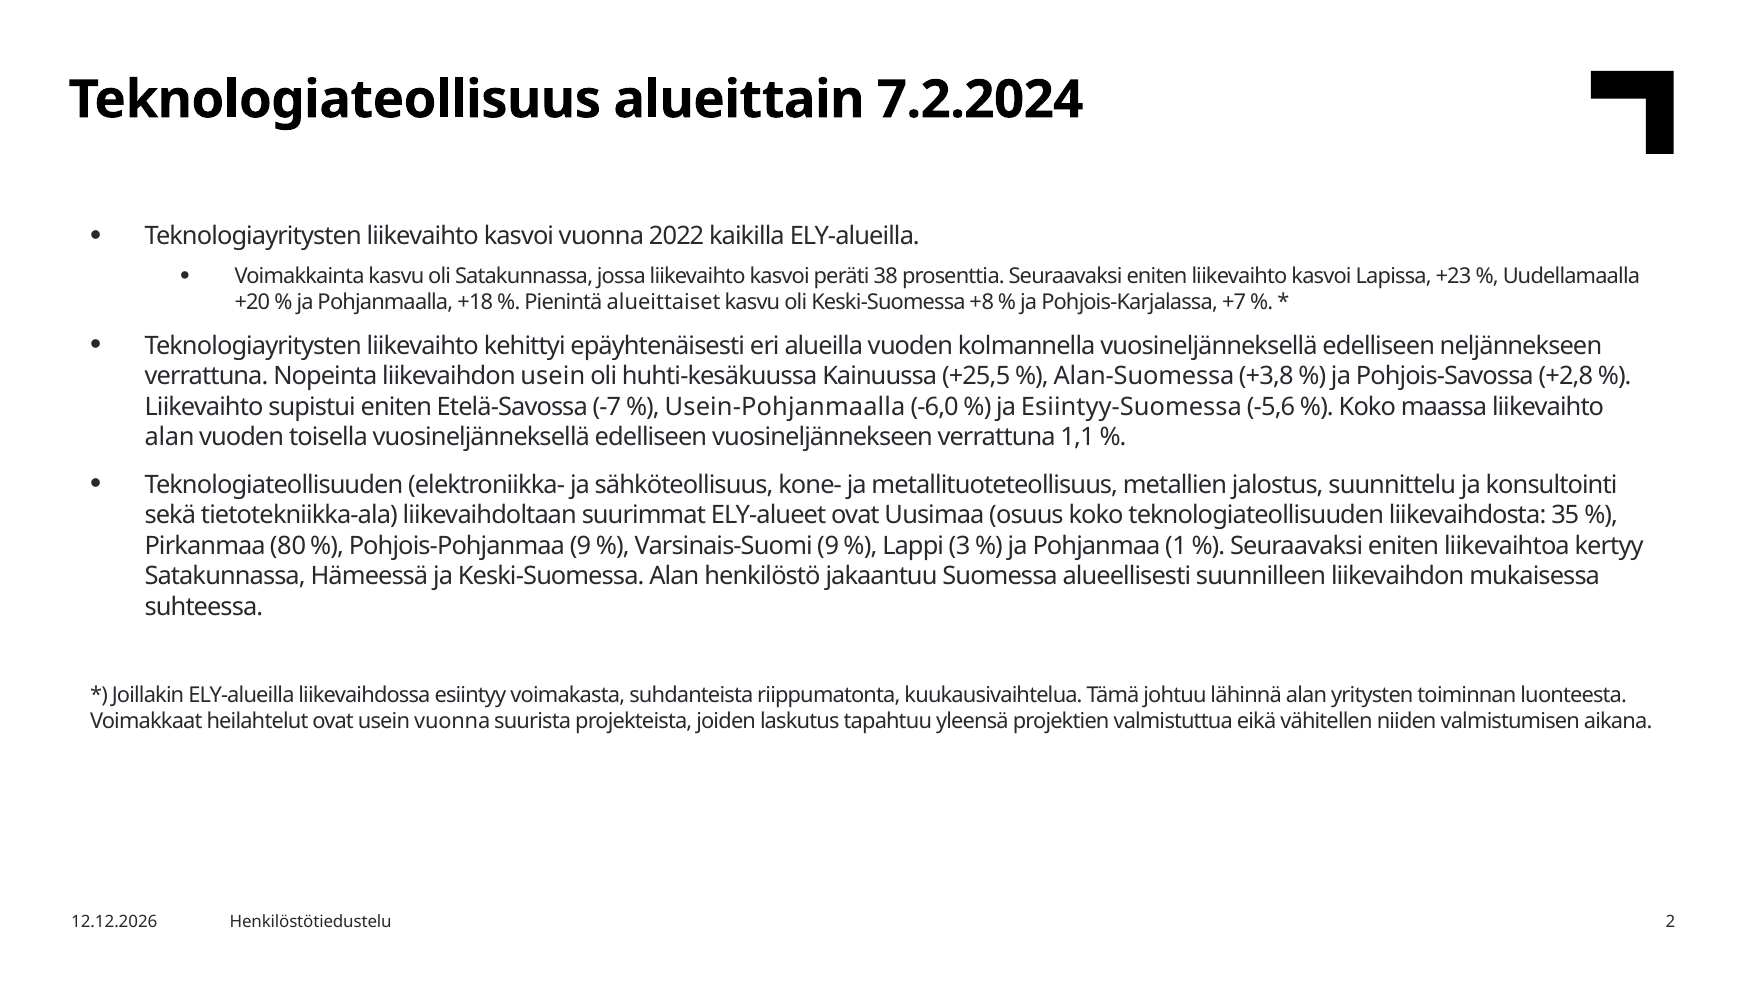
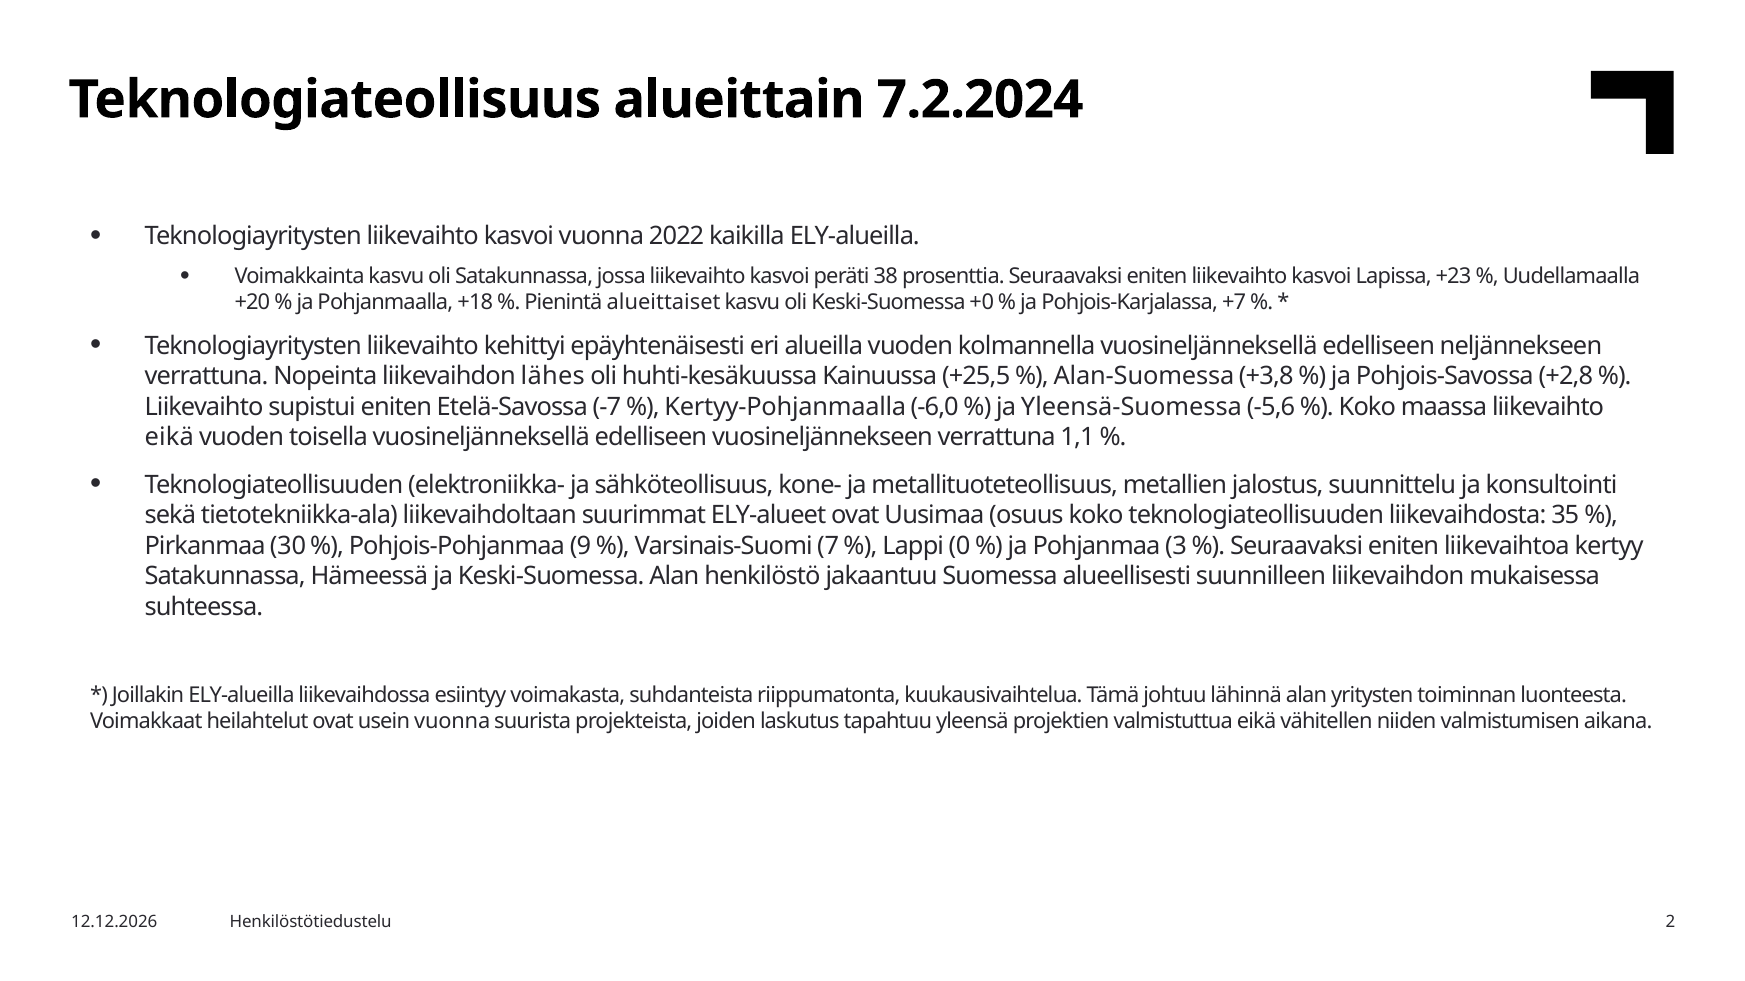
+8: +8 -> +0
liikevaihdon usein: usein -> lähes
Usein-Pohjanmaalla: Usein-Pohjanmaalla -> Kertyy-Pohjanmaalla
Esiintyy-Suomessa: Esiintyy-Suomessa -> Yleensä-Suomessa
alan at (170, 438): alan -> eikä
80: 80 -> 30
Varsinais-Suomi 9: 9 -> 7
3: 3 -> 0
1: 1 -> 3
